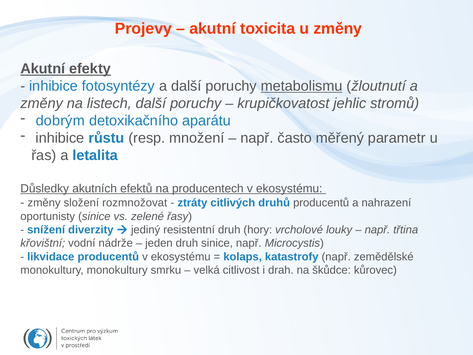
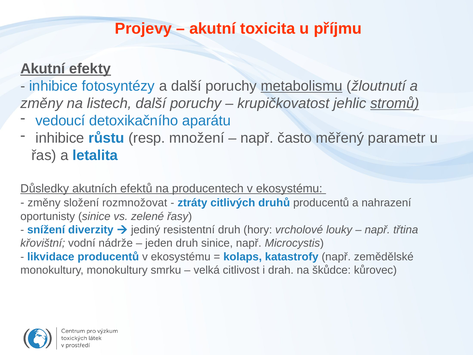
u změny: změny -> příjmu
stromů underline: none -> present
dobrým: dobrým -> vedoucí
